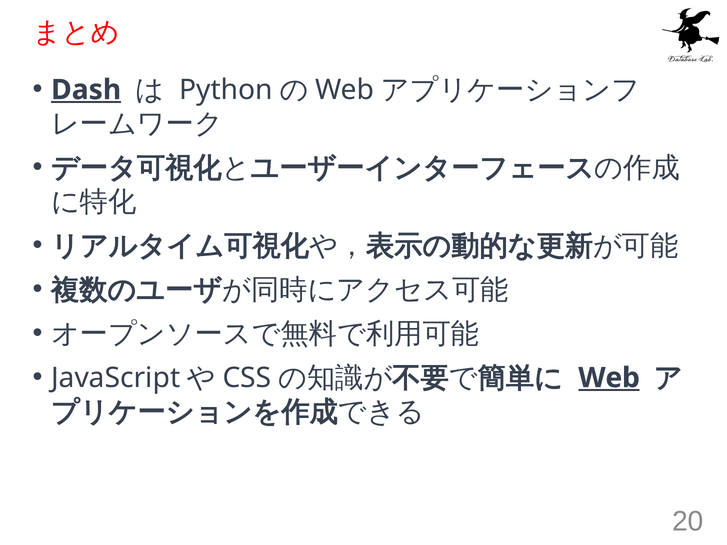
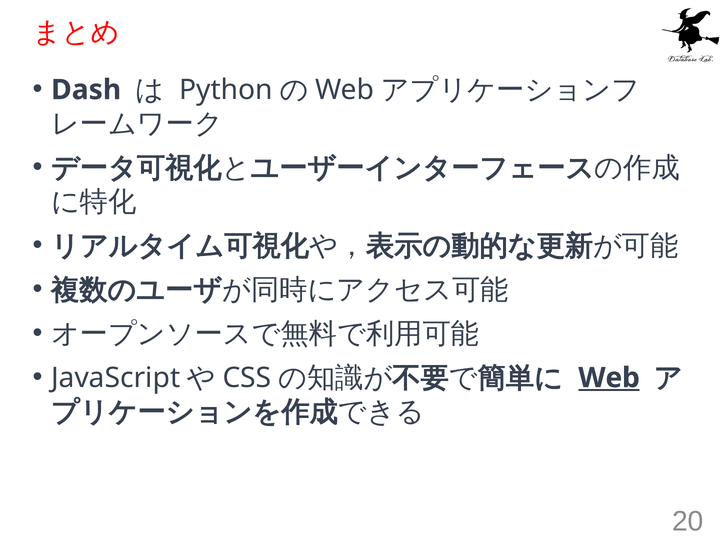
Dash underline: present -> none
